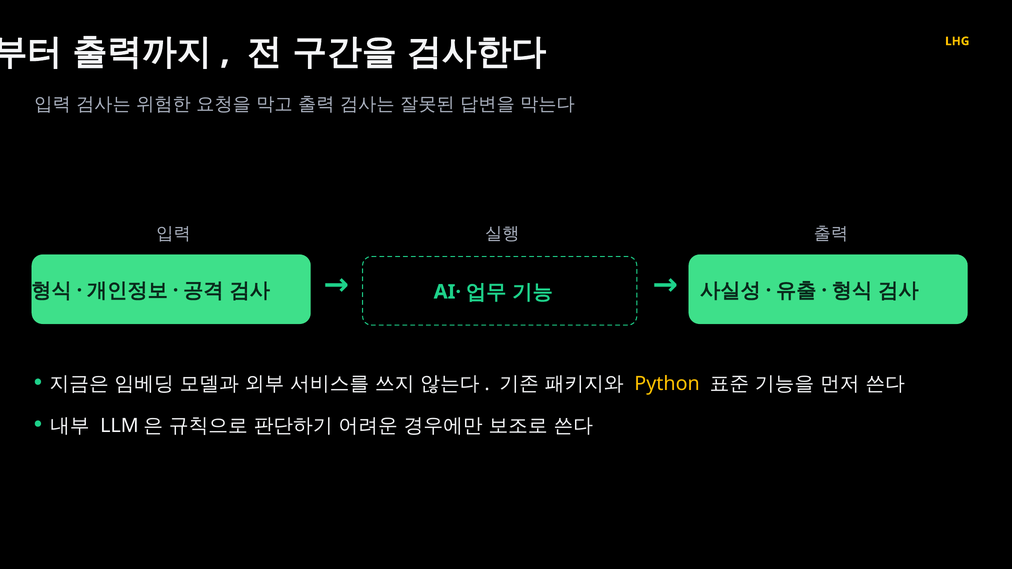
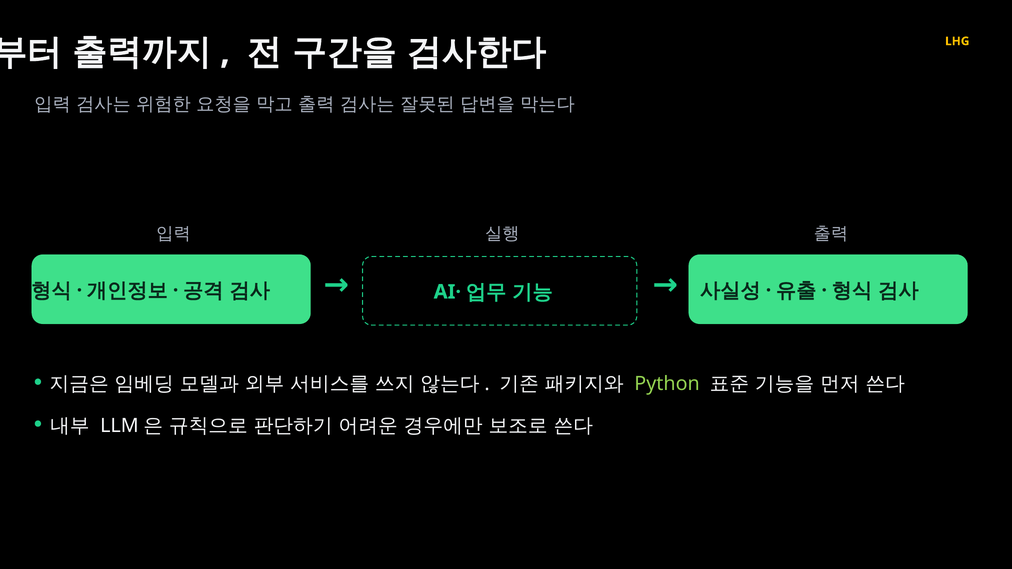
Python colour: yellow -> light green
